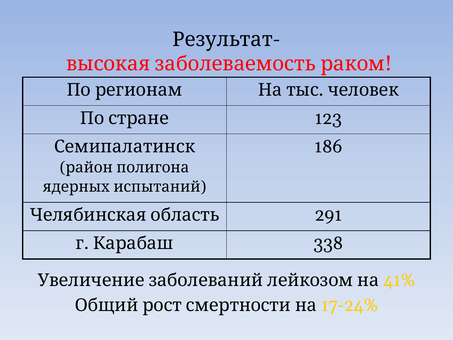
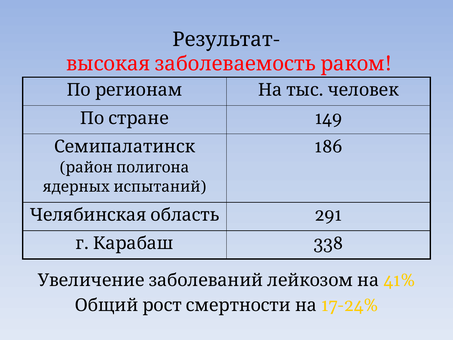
123: 123 -> 149
